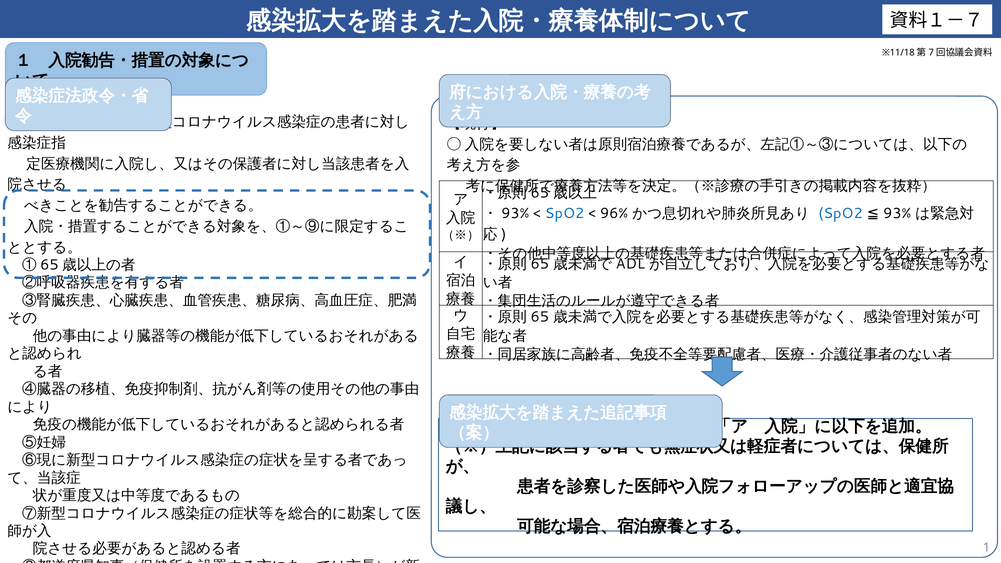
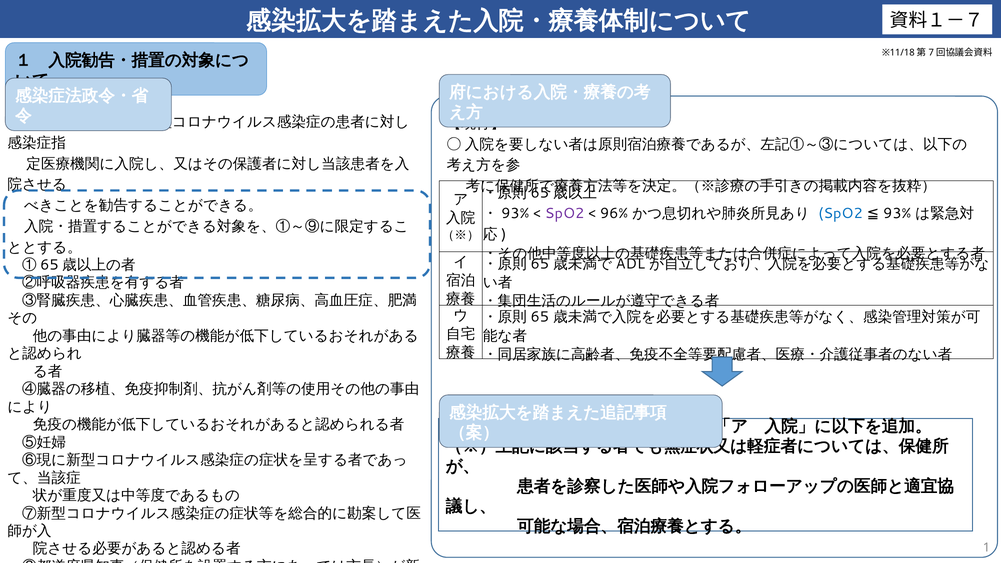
SpO2 at (565, 214) colour: blue -> purple
